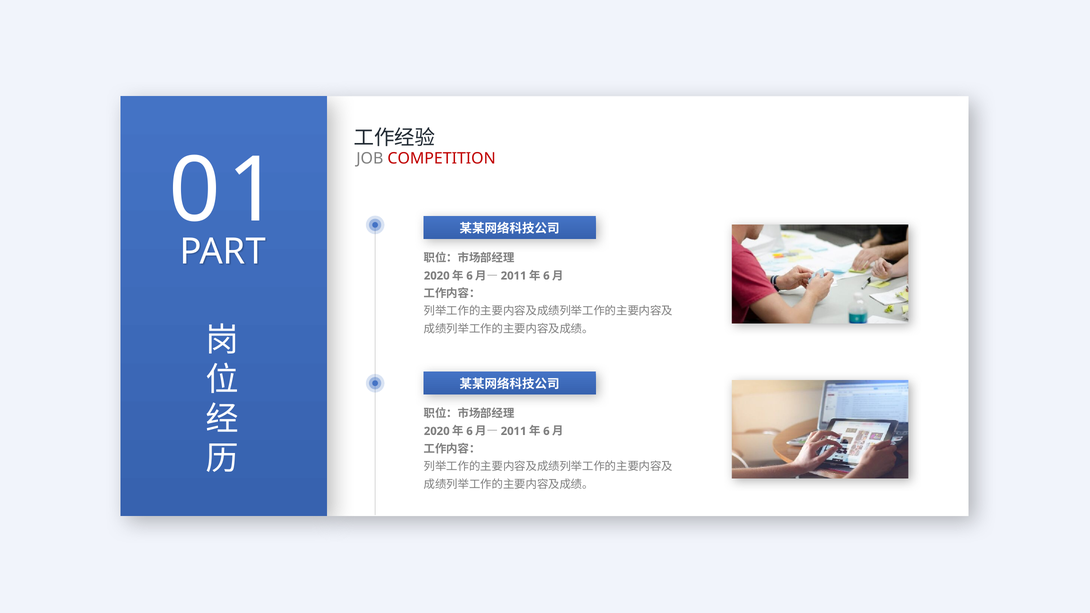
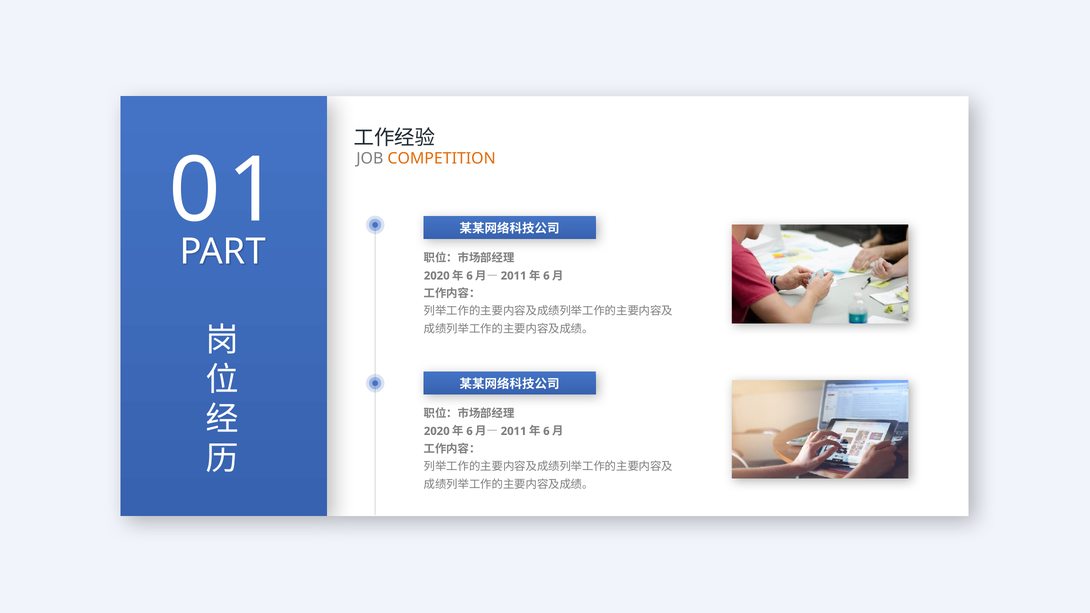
COMPETITION colour: red -> orange
